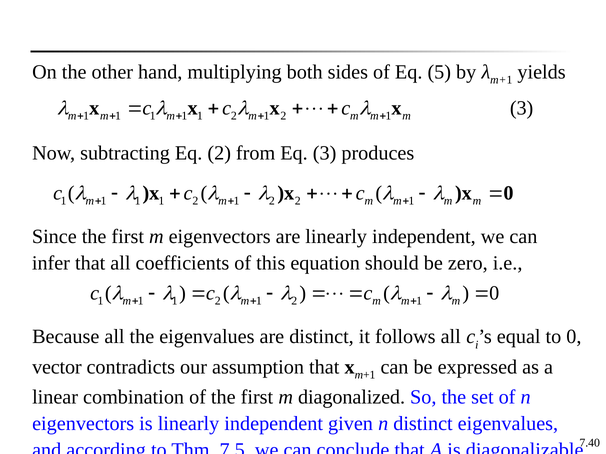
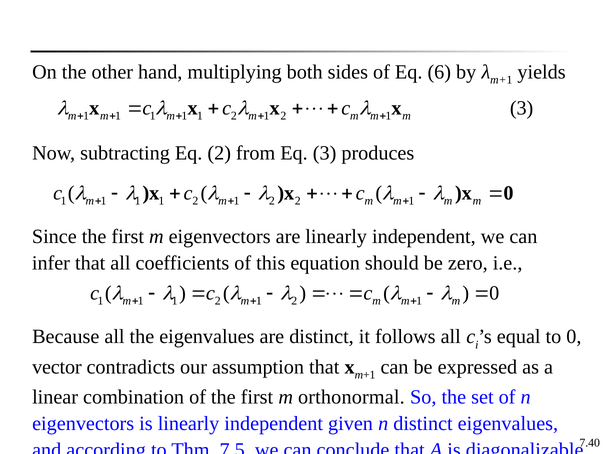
5: 5 -> 6
diagonalized: diagonalized -> orthonormal
